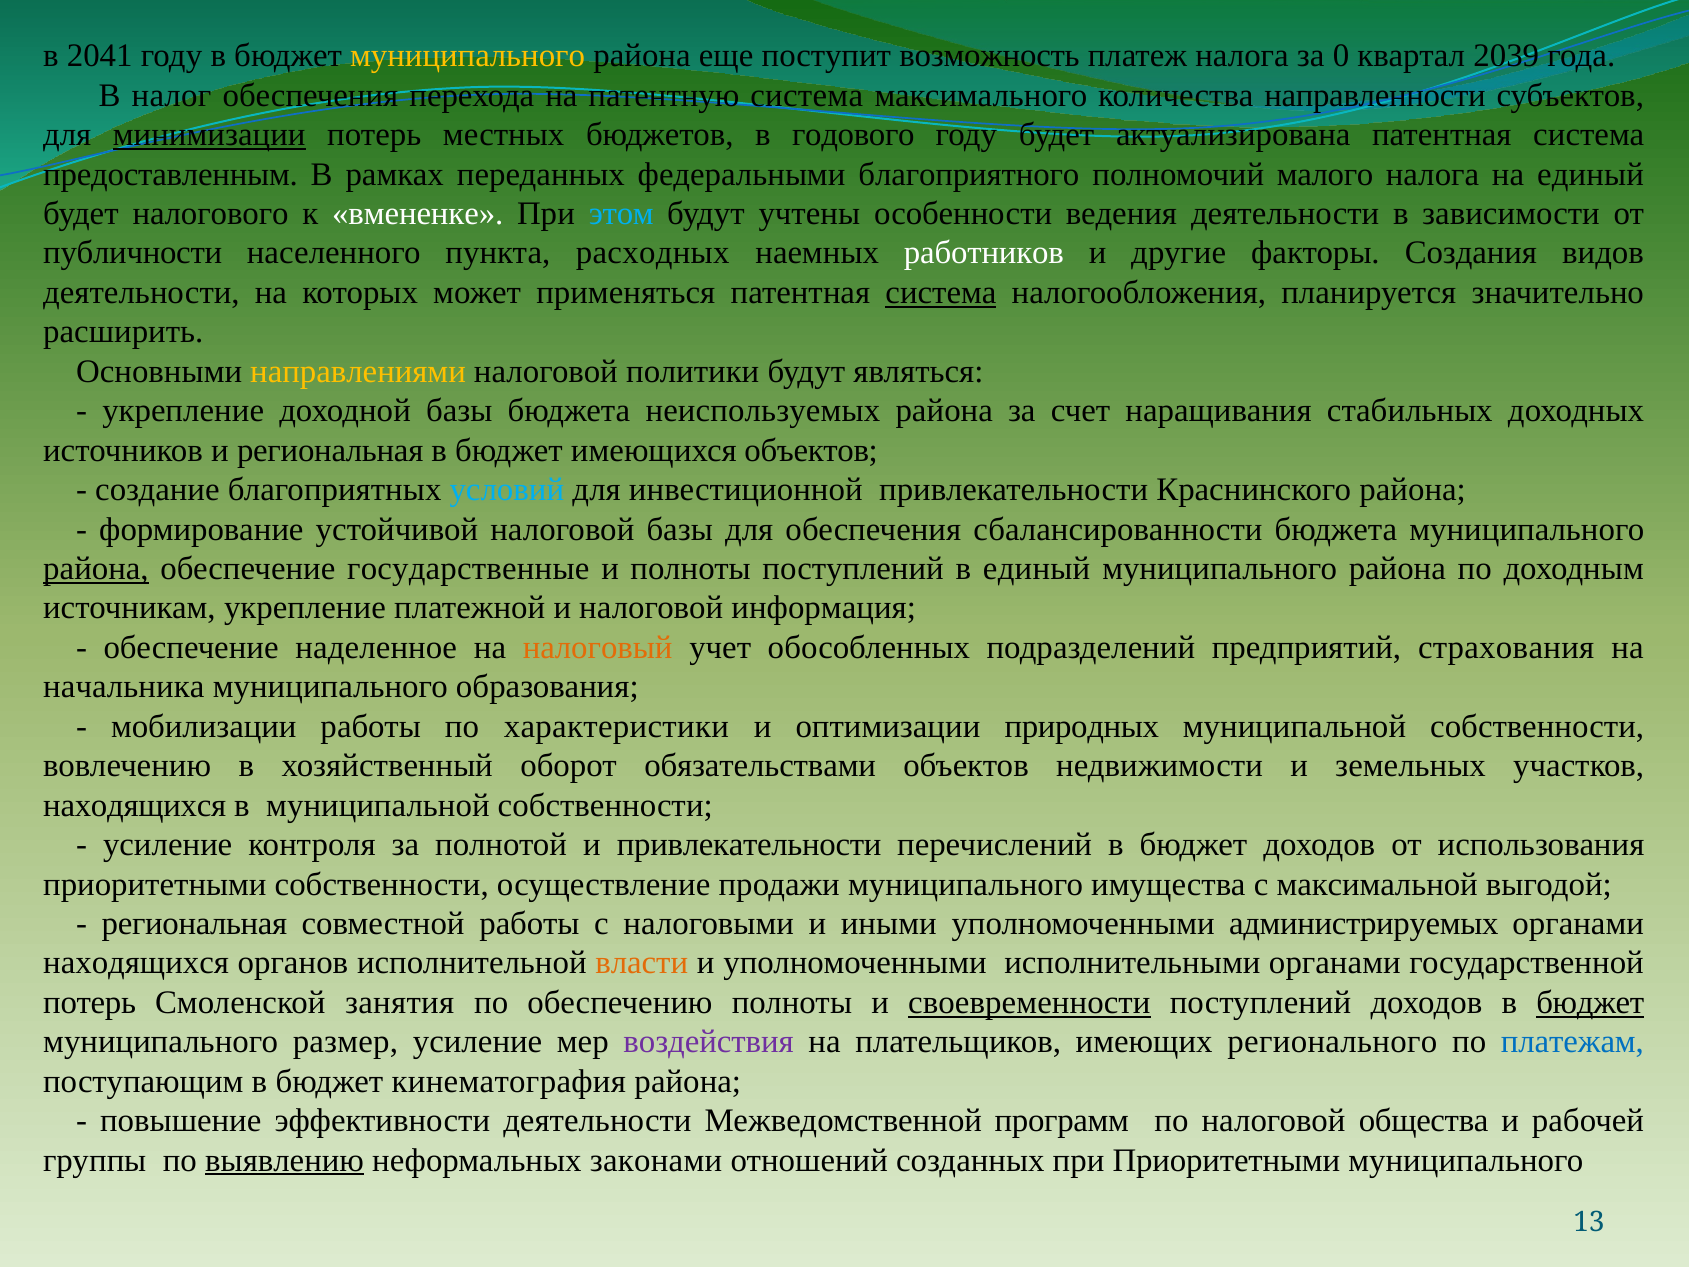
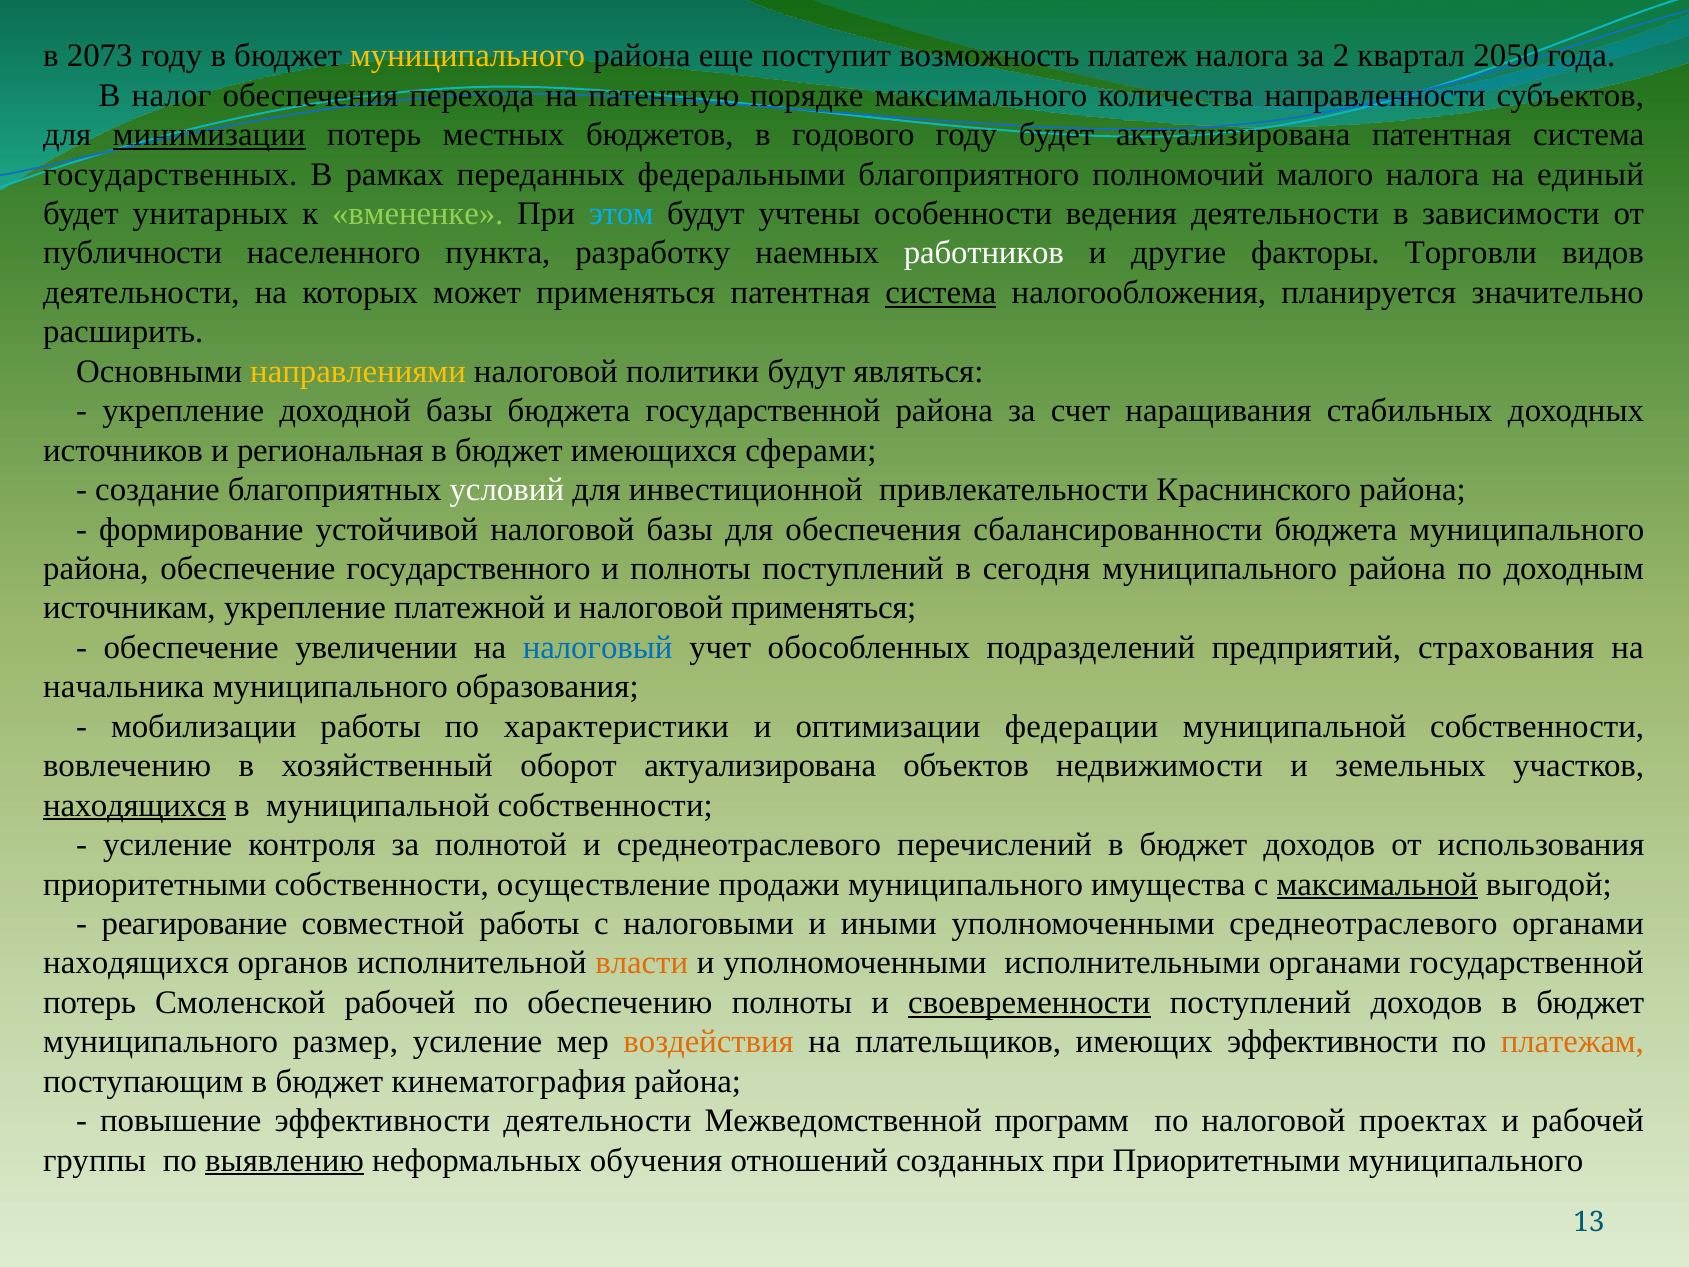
2041: 2041 -> 2073
0: 0 -> 2
2039: 2039 -> 2050
патентную система: система -> порядке
предоставленным: предоставленным -> государственных
налогового: налогового -> унитарных
вмененке colour: white -> light green
расходных: расходных -> разработку
Создания: Создания -> Торговли
бюджета неиспользуемых: неиспользуемых -> государственной
имеющихся объектов: объектов -> сферами
условий colour: light blue -> white
района at (96, 569) underline: present -> none
государственные: государственные -> государственного
в единый: единый -> сегодня
налоговой информация: информация -> применяться
наделенное: наделенное -> увеличении
налоговый colour: orange -> blue
природных: природных -> федерации
оборот обязательствами: обязательствами -> актуализирована
находящихся at (135, 805) underline: none -> present
и привлекательности: привлекательности -> среднеотраслевого
максимальной underline: none -> present
региональная at (194, 923): региональная -> реагирование
уполномоченными администрируемых: администрируемых -> среднеотраслевого
Смоленской занятия: занятия -> рабочей
бюджет at (1590, 1002) underline: present -> none
воздействия colour: purple -> orange
имеющих регионального: регионального -> эффективности
платежам colour: blue -> orange
общества: общества -> проектах
законами: законами -> обучения
